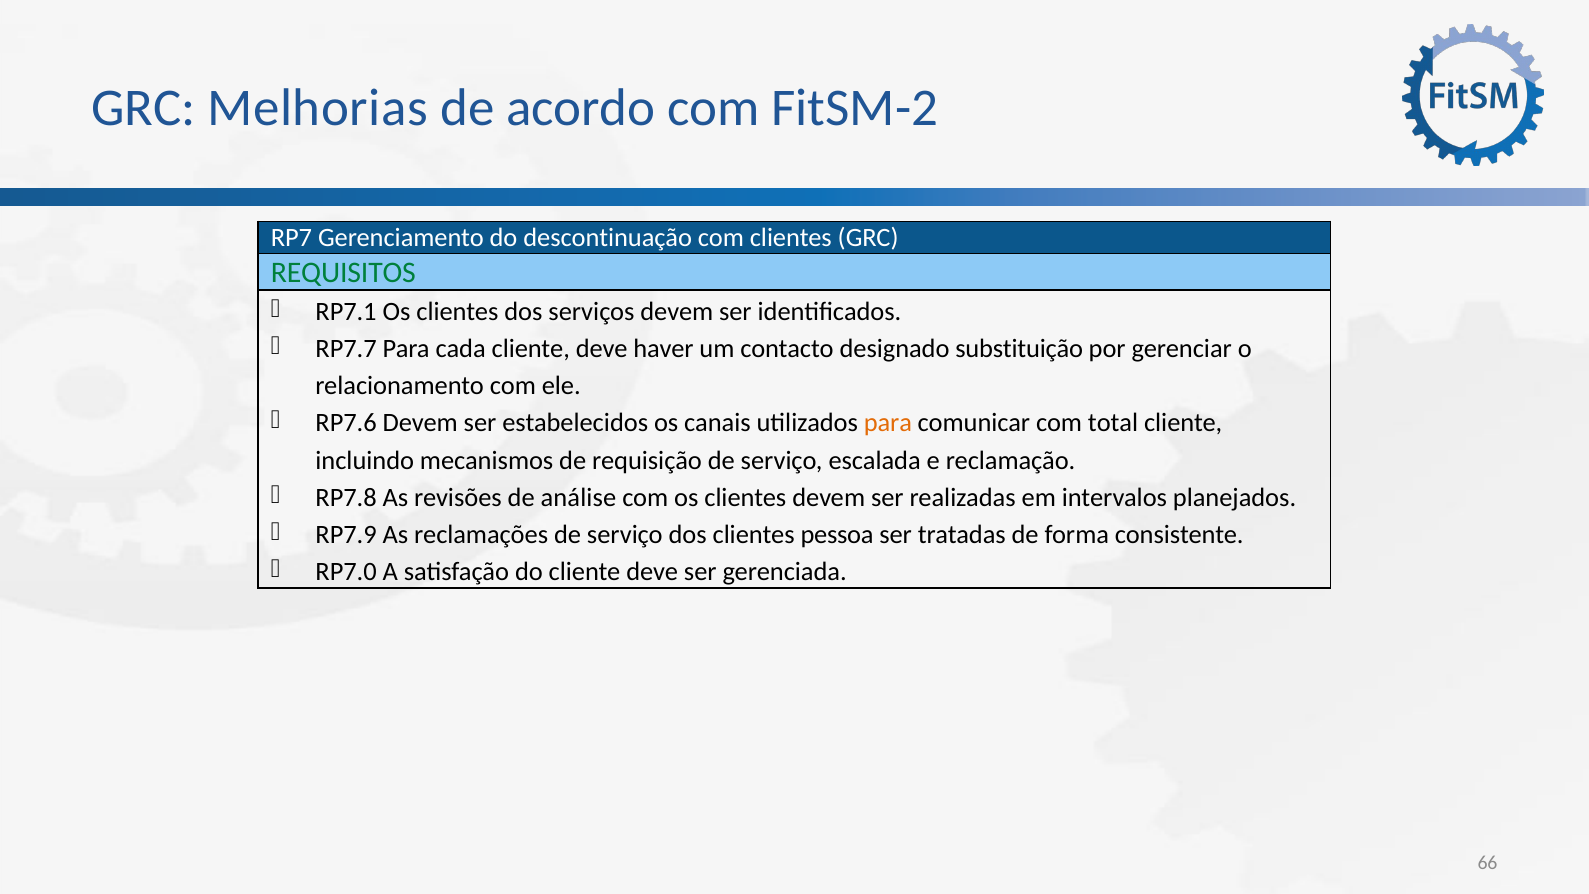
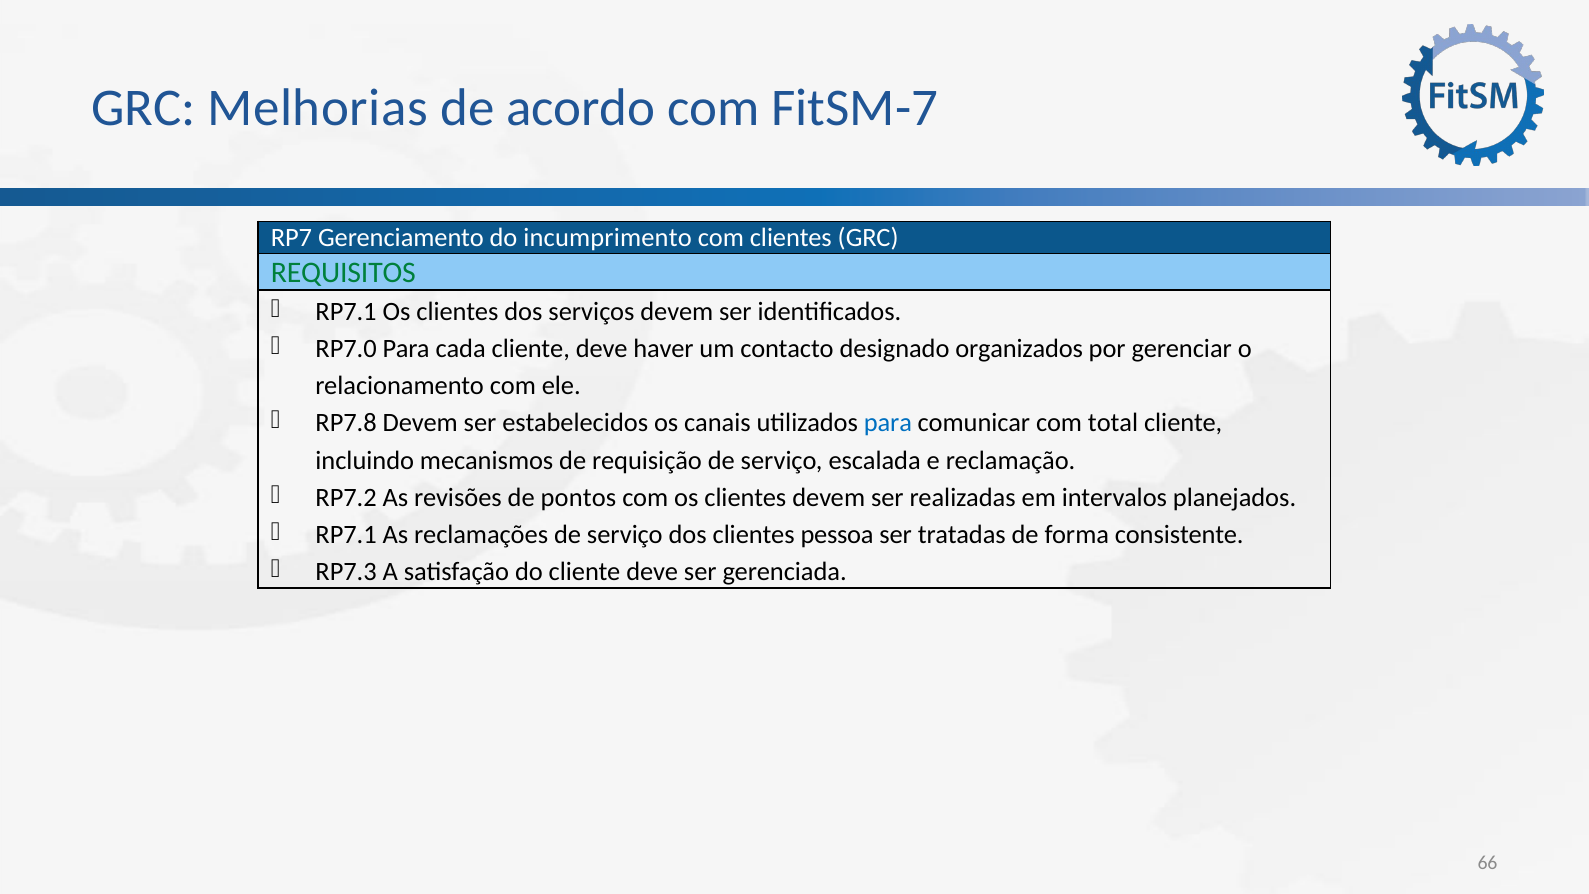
FitSM-2: FitSM-2 -> FitSM-7
descontinuação: descontinuação -> incumprimento
RP7.7: RP7.7 -> RP7.0
substituição: substituição -> organizados
RP7.6: RP7.6 -> RP7.8
para at (888, 423) colour: orange -> blue
RP7.8: RP7.8 -> RP7.2
análise: análise -> pontos
RP7.9 at (346, 535): RP7.9 -> RP7.1
RP7.0: RP7.0 -> RP7.3
